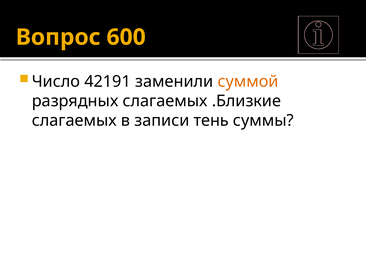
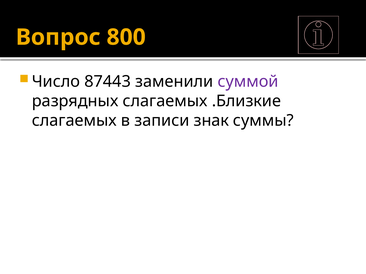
600: 600 -> 800
42191: 42191 -> 87443
суммой colour: orange -> purple
тень: тень -> знак
